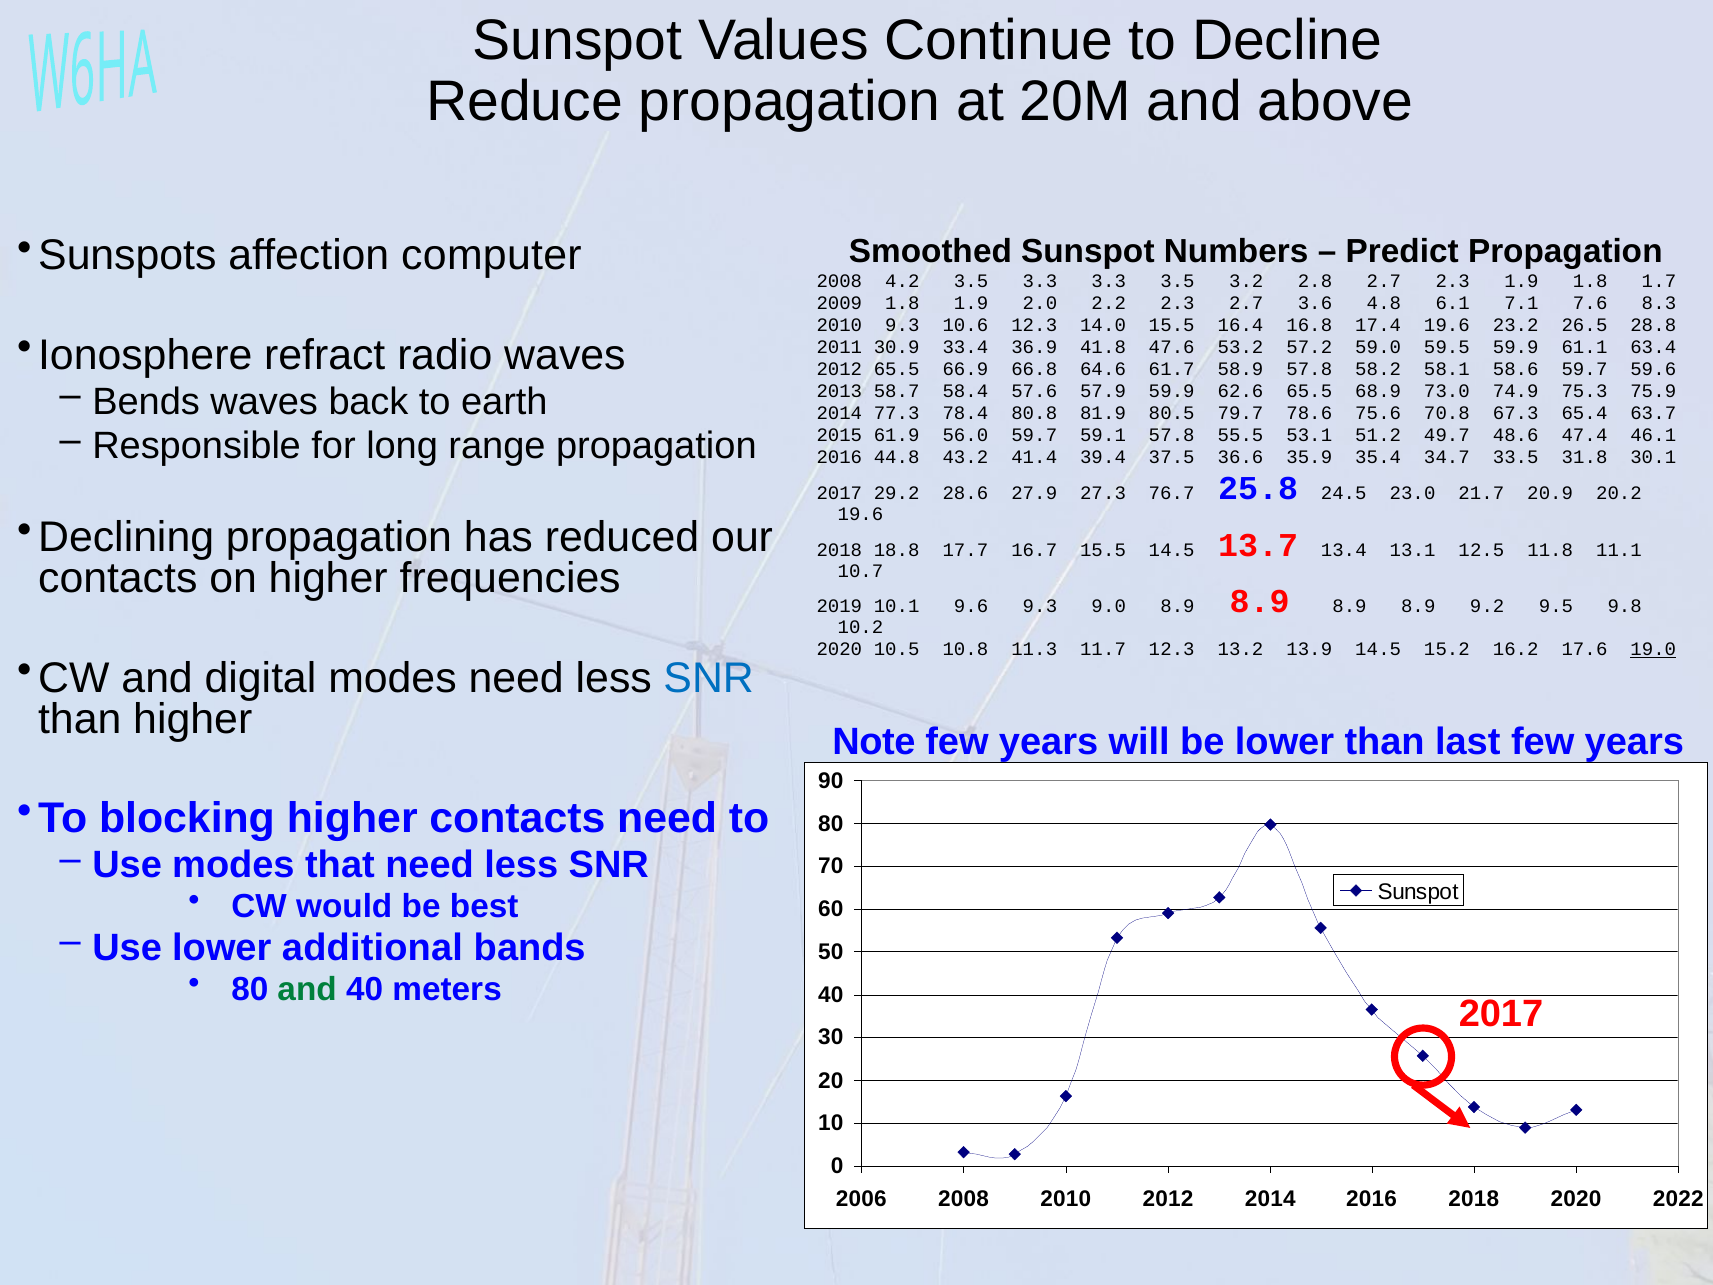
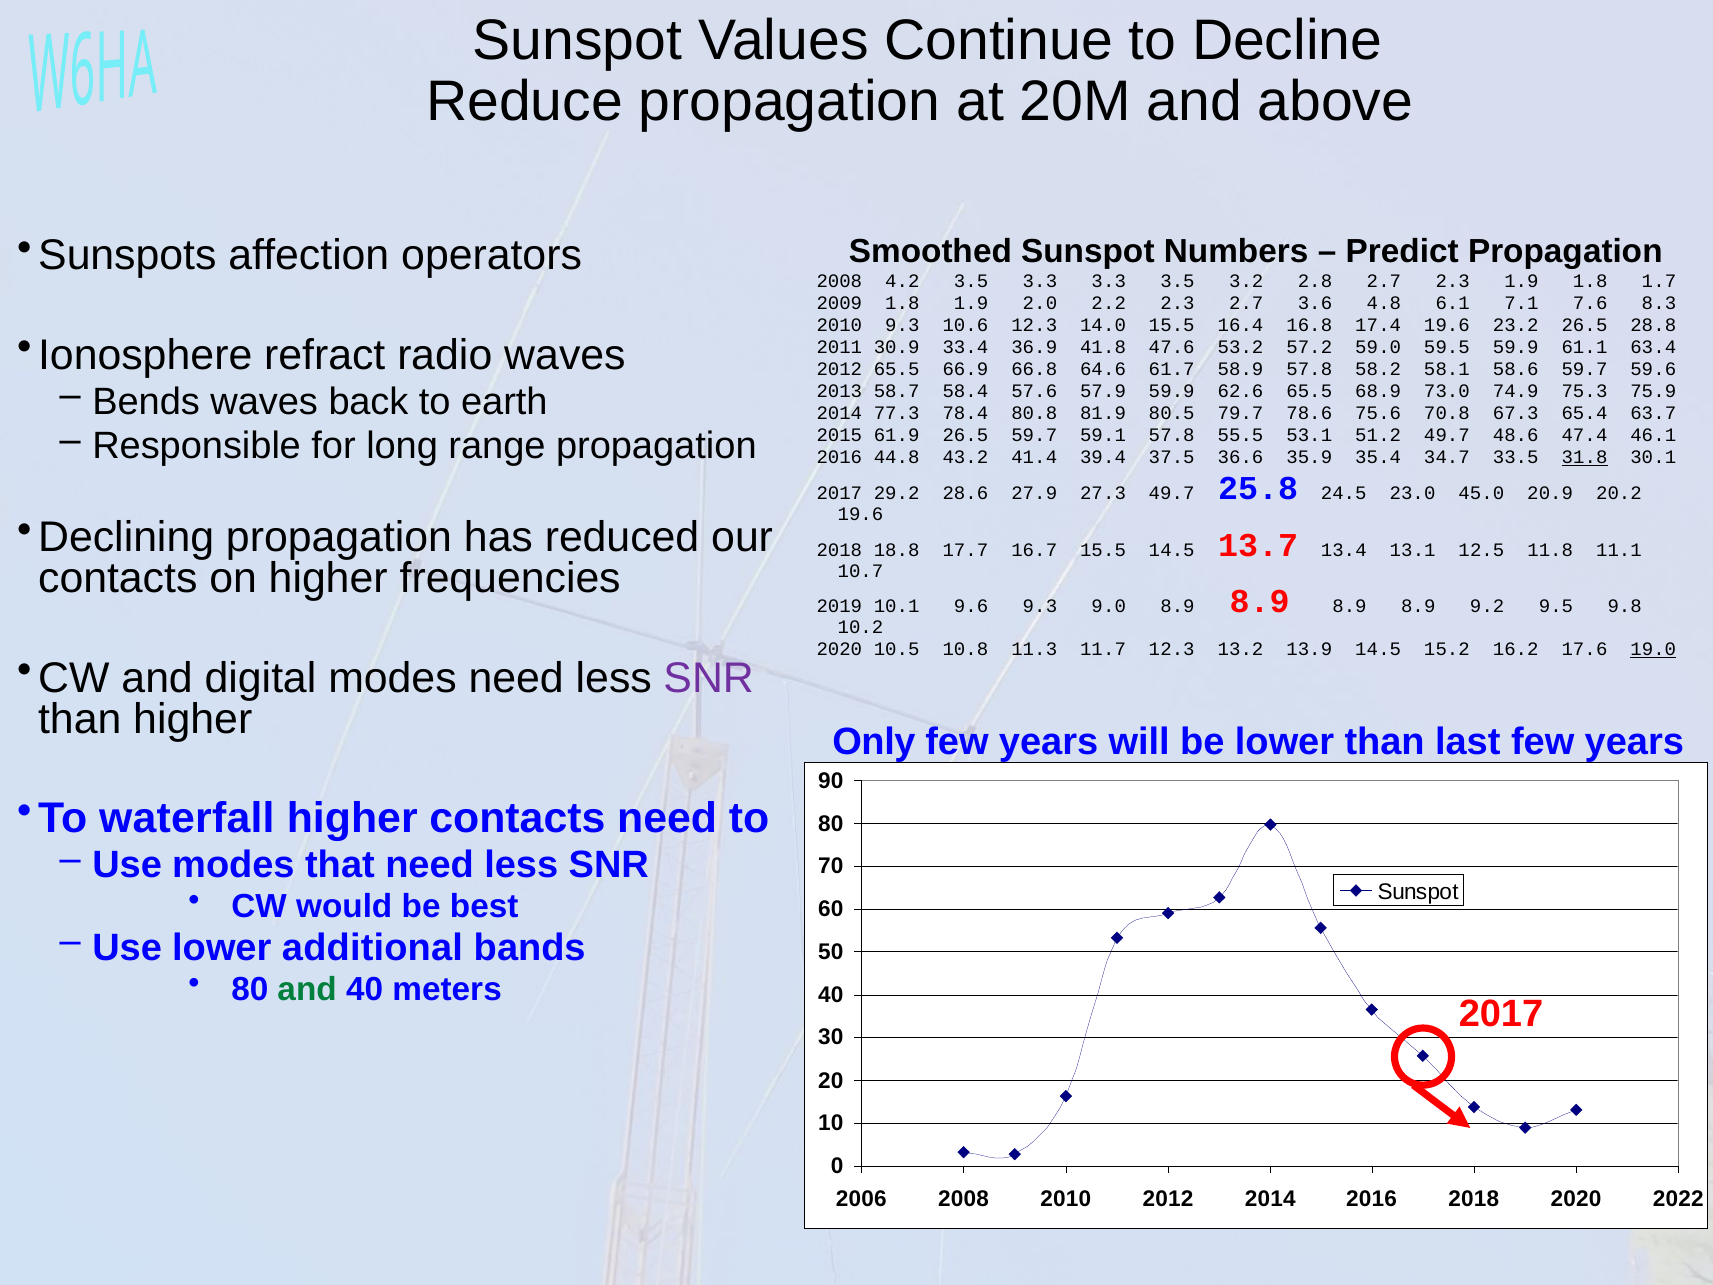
computer: computer -> operators
61.9 56.0: 56.0 -> 26.5
31.8 underline: none -> present
27.3 76.7: 76.7 -> 49.7
21.7: 21.7 -> 45.0
SNR at (709, 678) colour: blue -> purple
Note: Note -> Only
blocking: blocking -> waterfall
